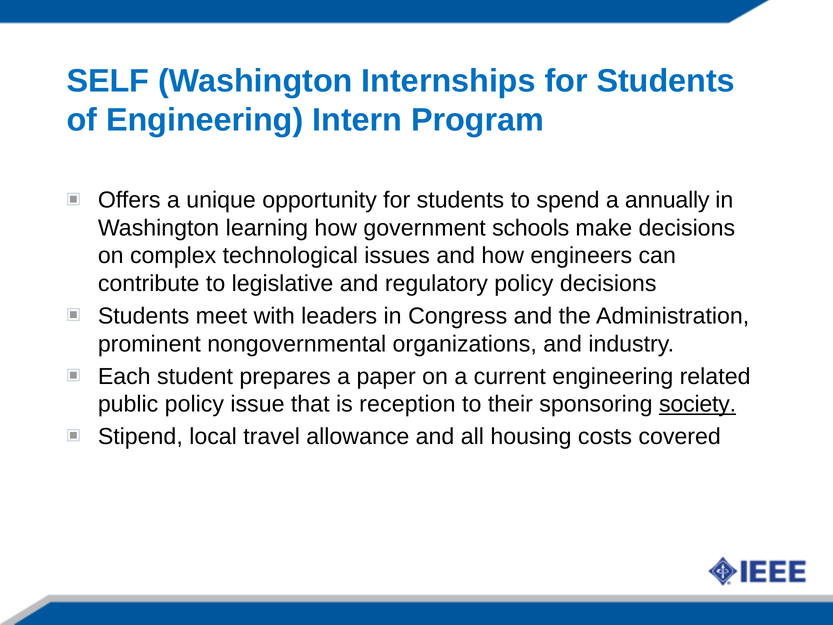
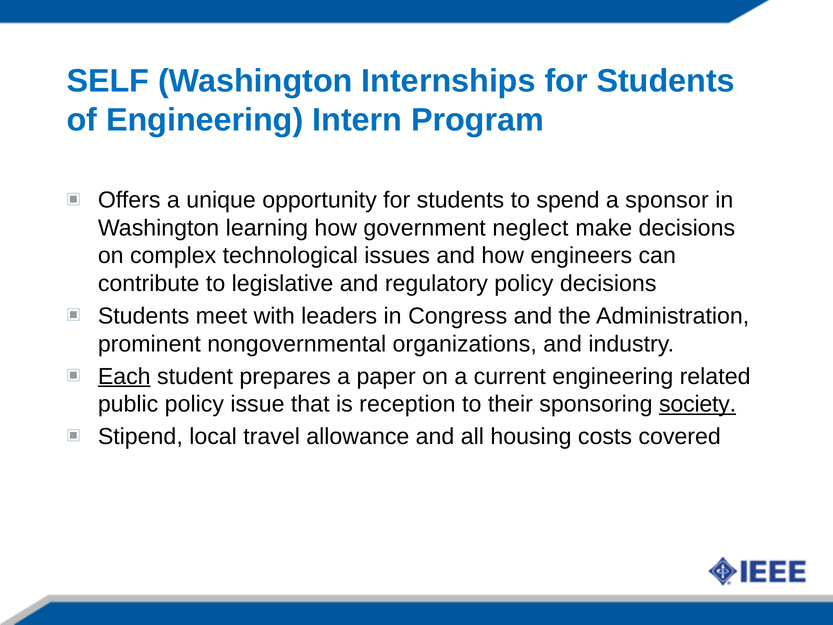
annually: annually -> sponsor
schools: schools -> neglect
Each underline: none -> present
